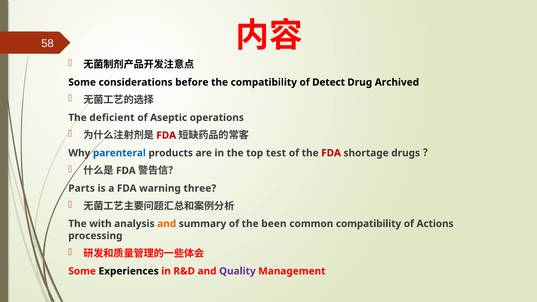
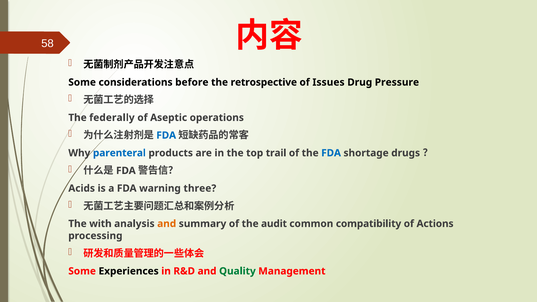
the compatibility: compatibility -> retrospective
Detect: Detect -> Issues
Archived: Archived -> Pressure
deficient: deficient -> federally
FDA at (166, 135) colour: red -> blue
test: test -> trail
FDA at (331, 153) colour: red -> blue
Parts: Parts -> Acids
been: been -> audit
Quality colour: purple -> green
